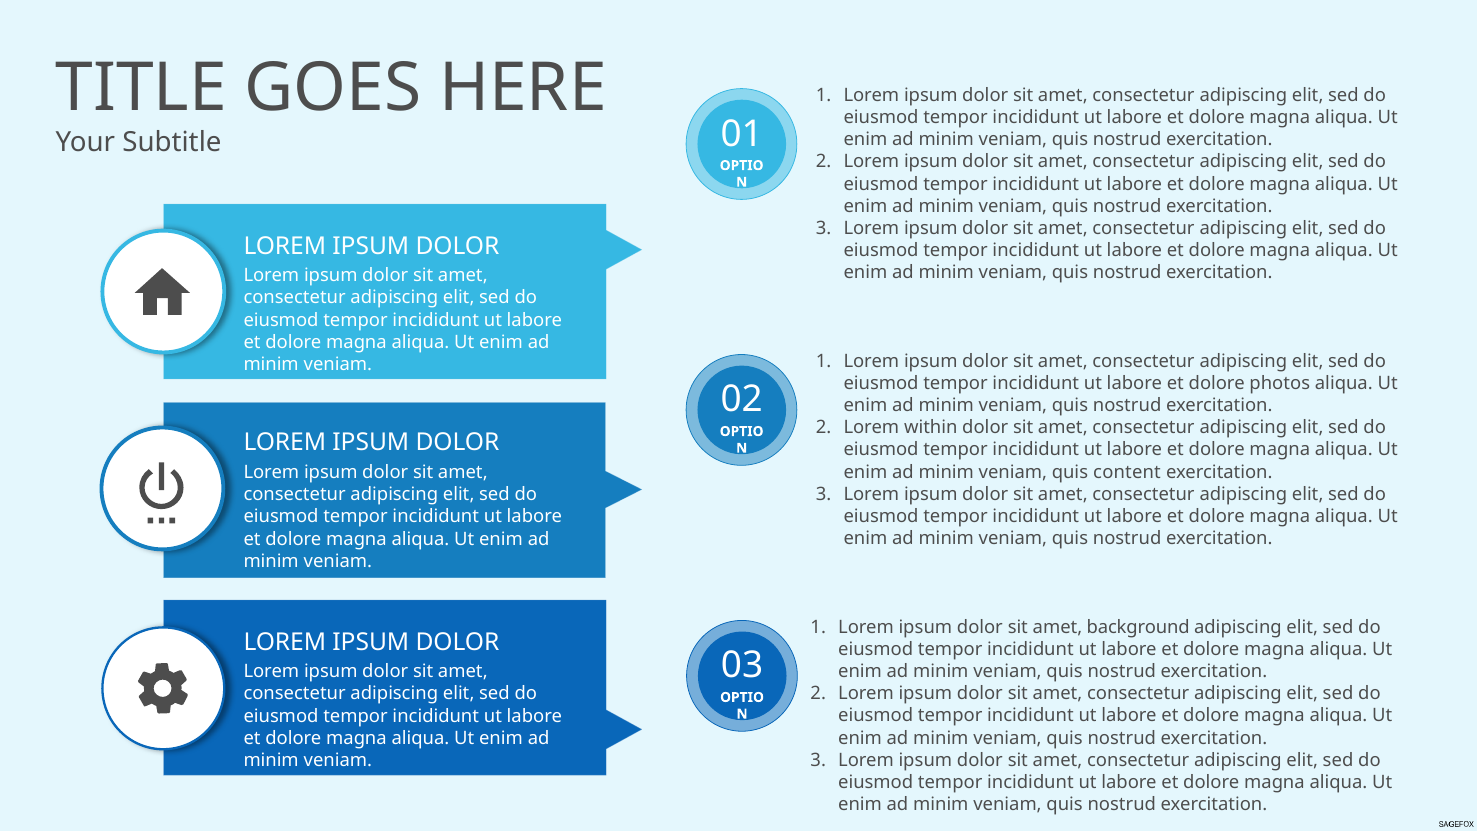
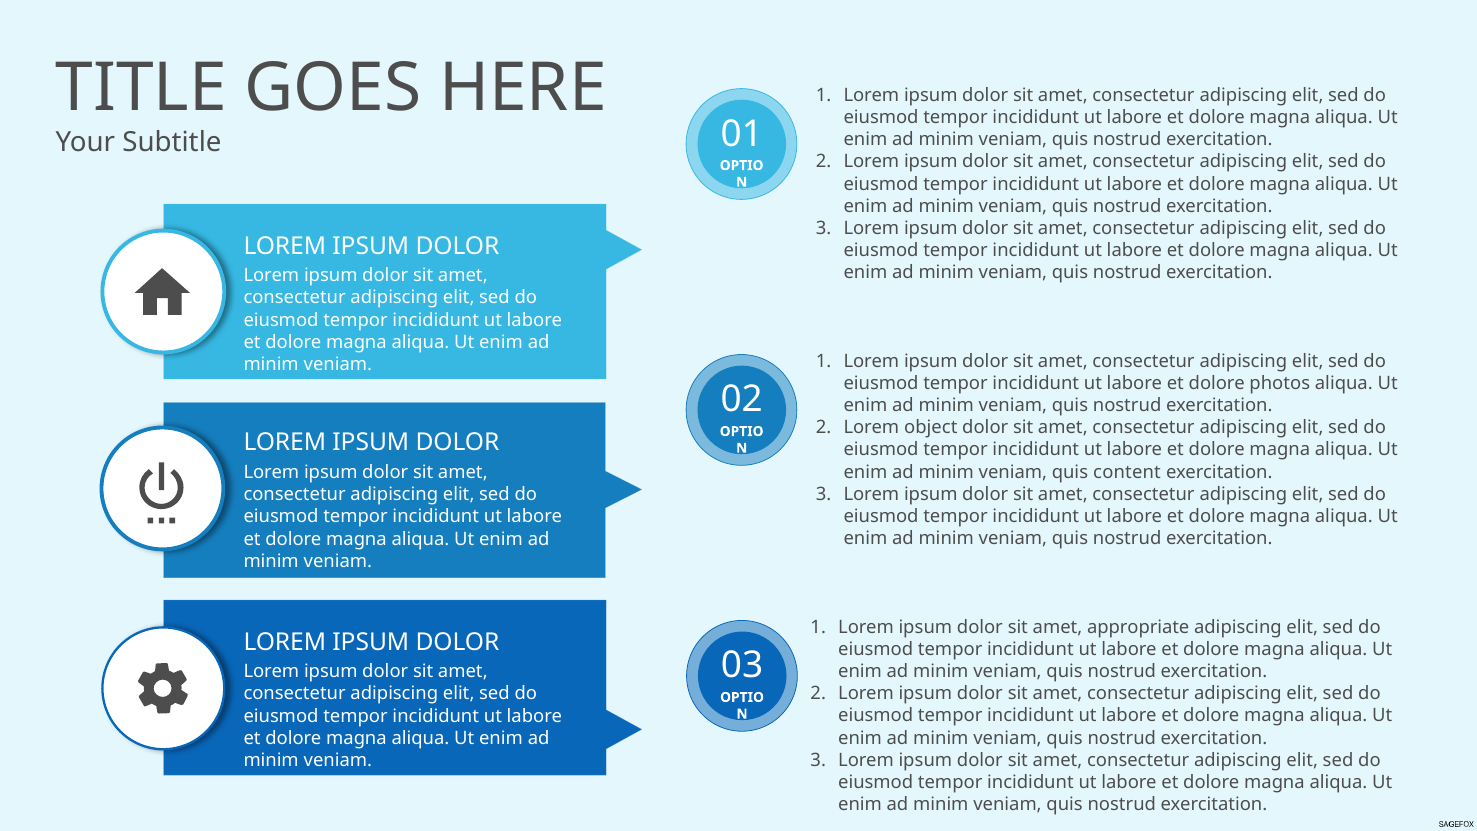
within: within -> object
background: background -> appropriate
